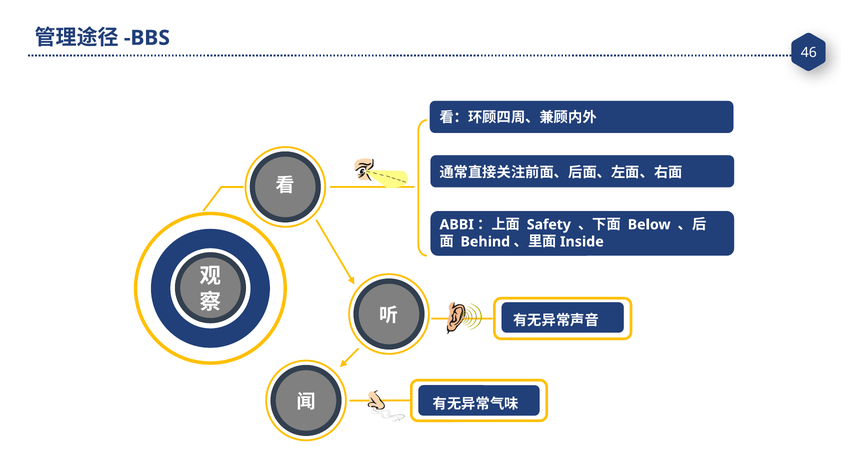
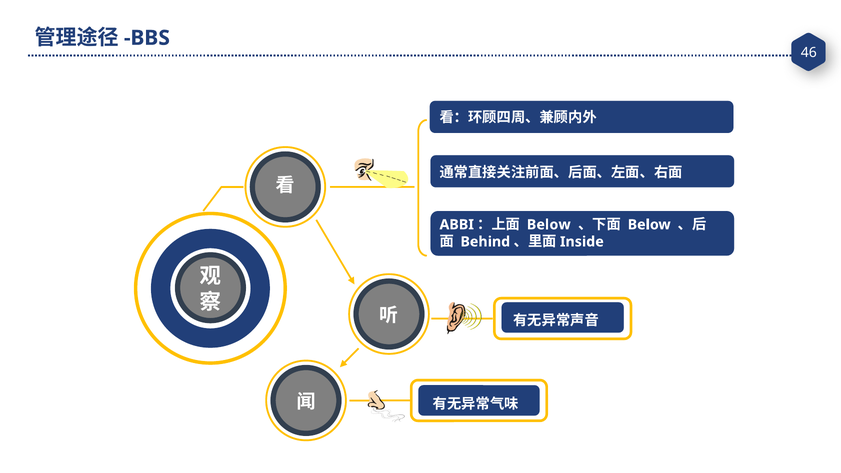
Safety at (549, 225): Safety -> Below
